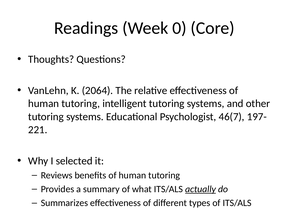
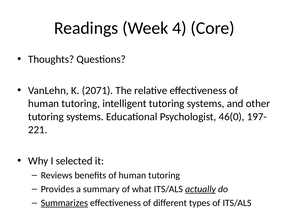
0: 0 -> 4
2064: 2064 -> 2071
46(7: 46(7 -> 46(0
Summarizes underline: none -> present
